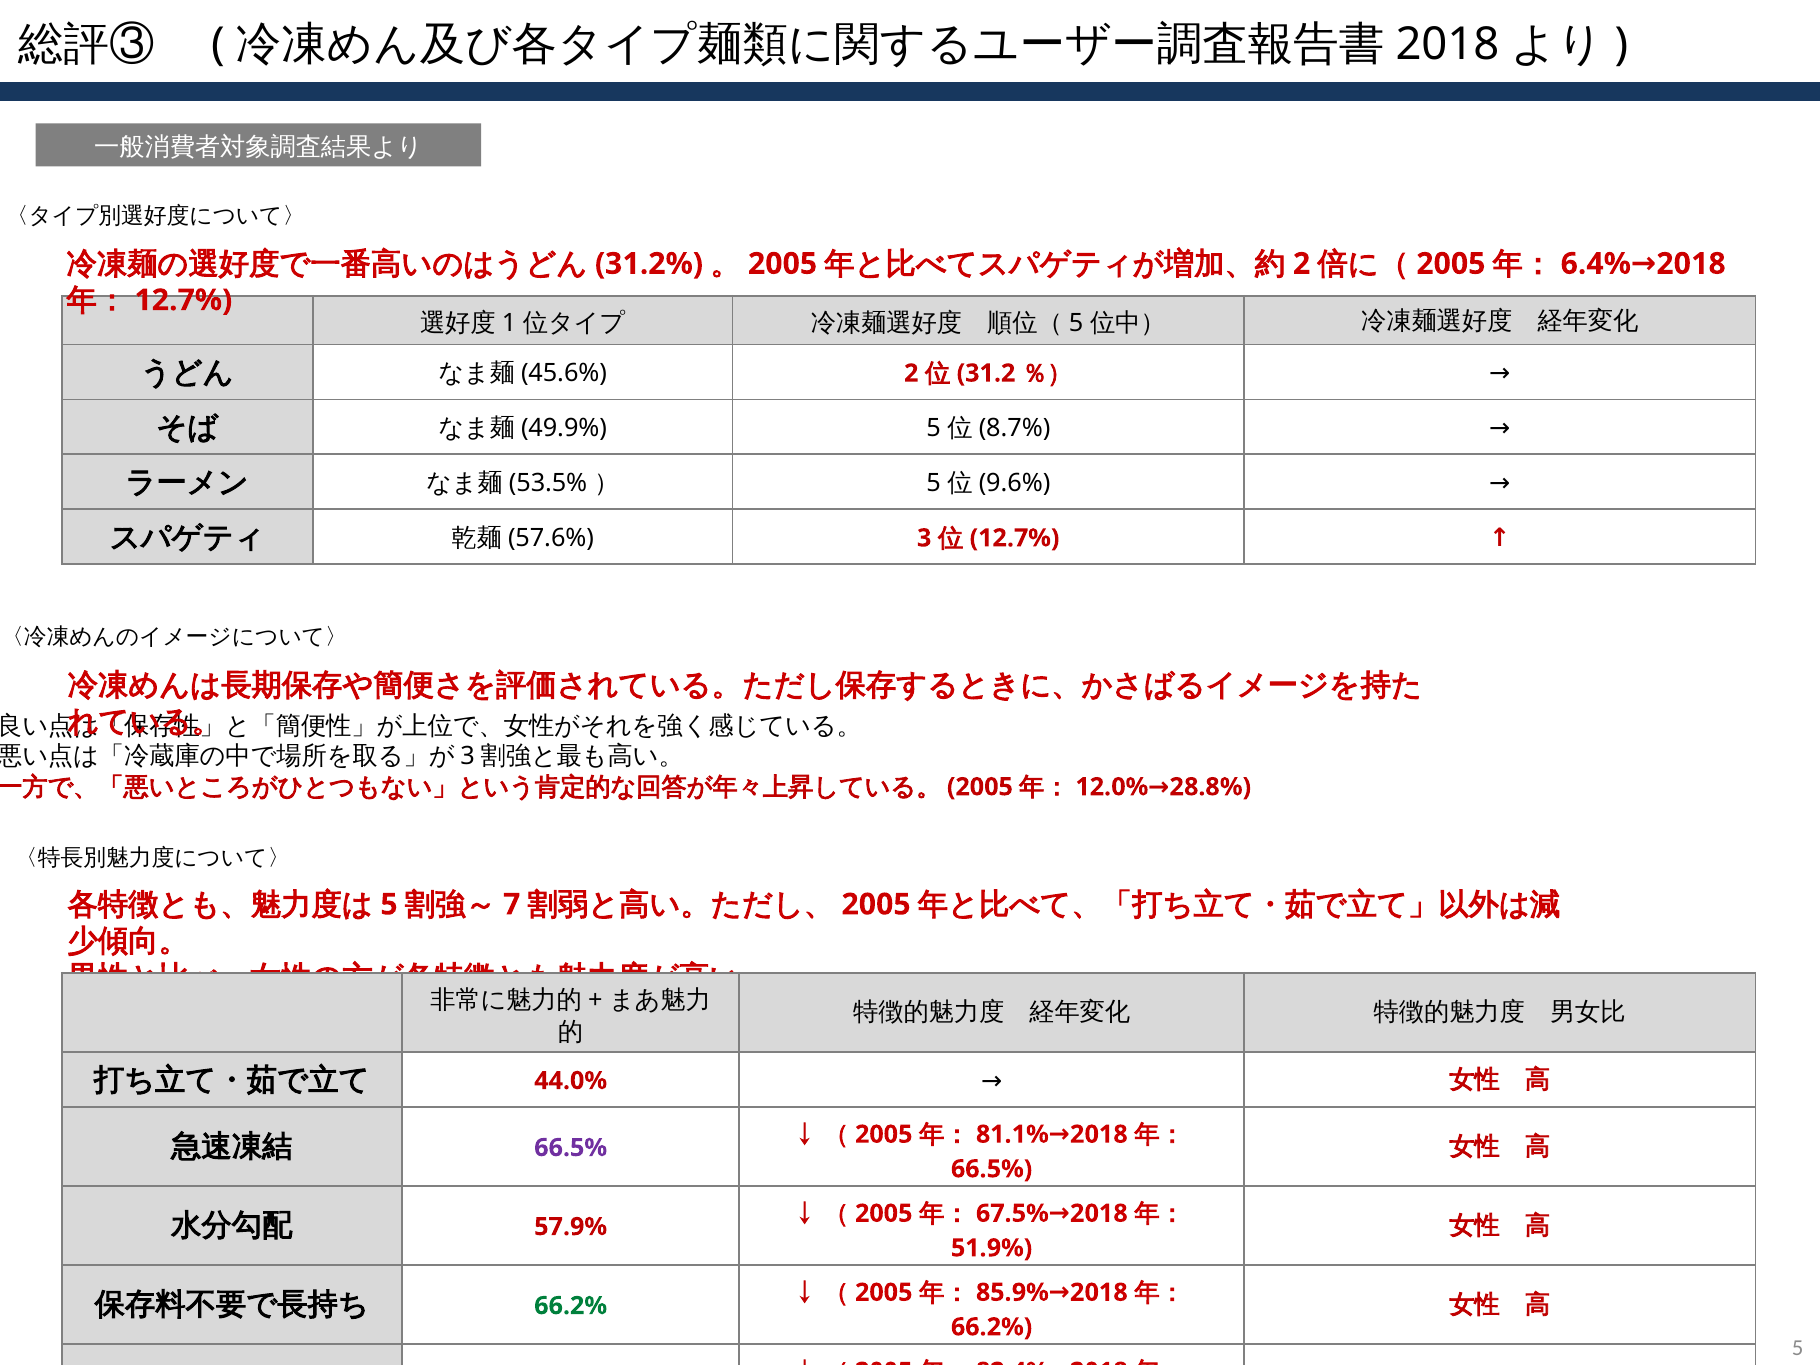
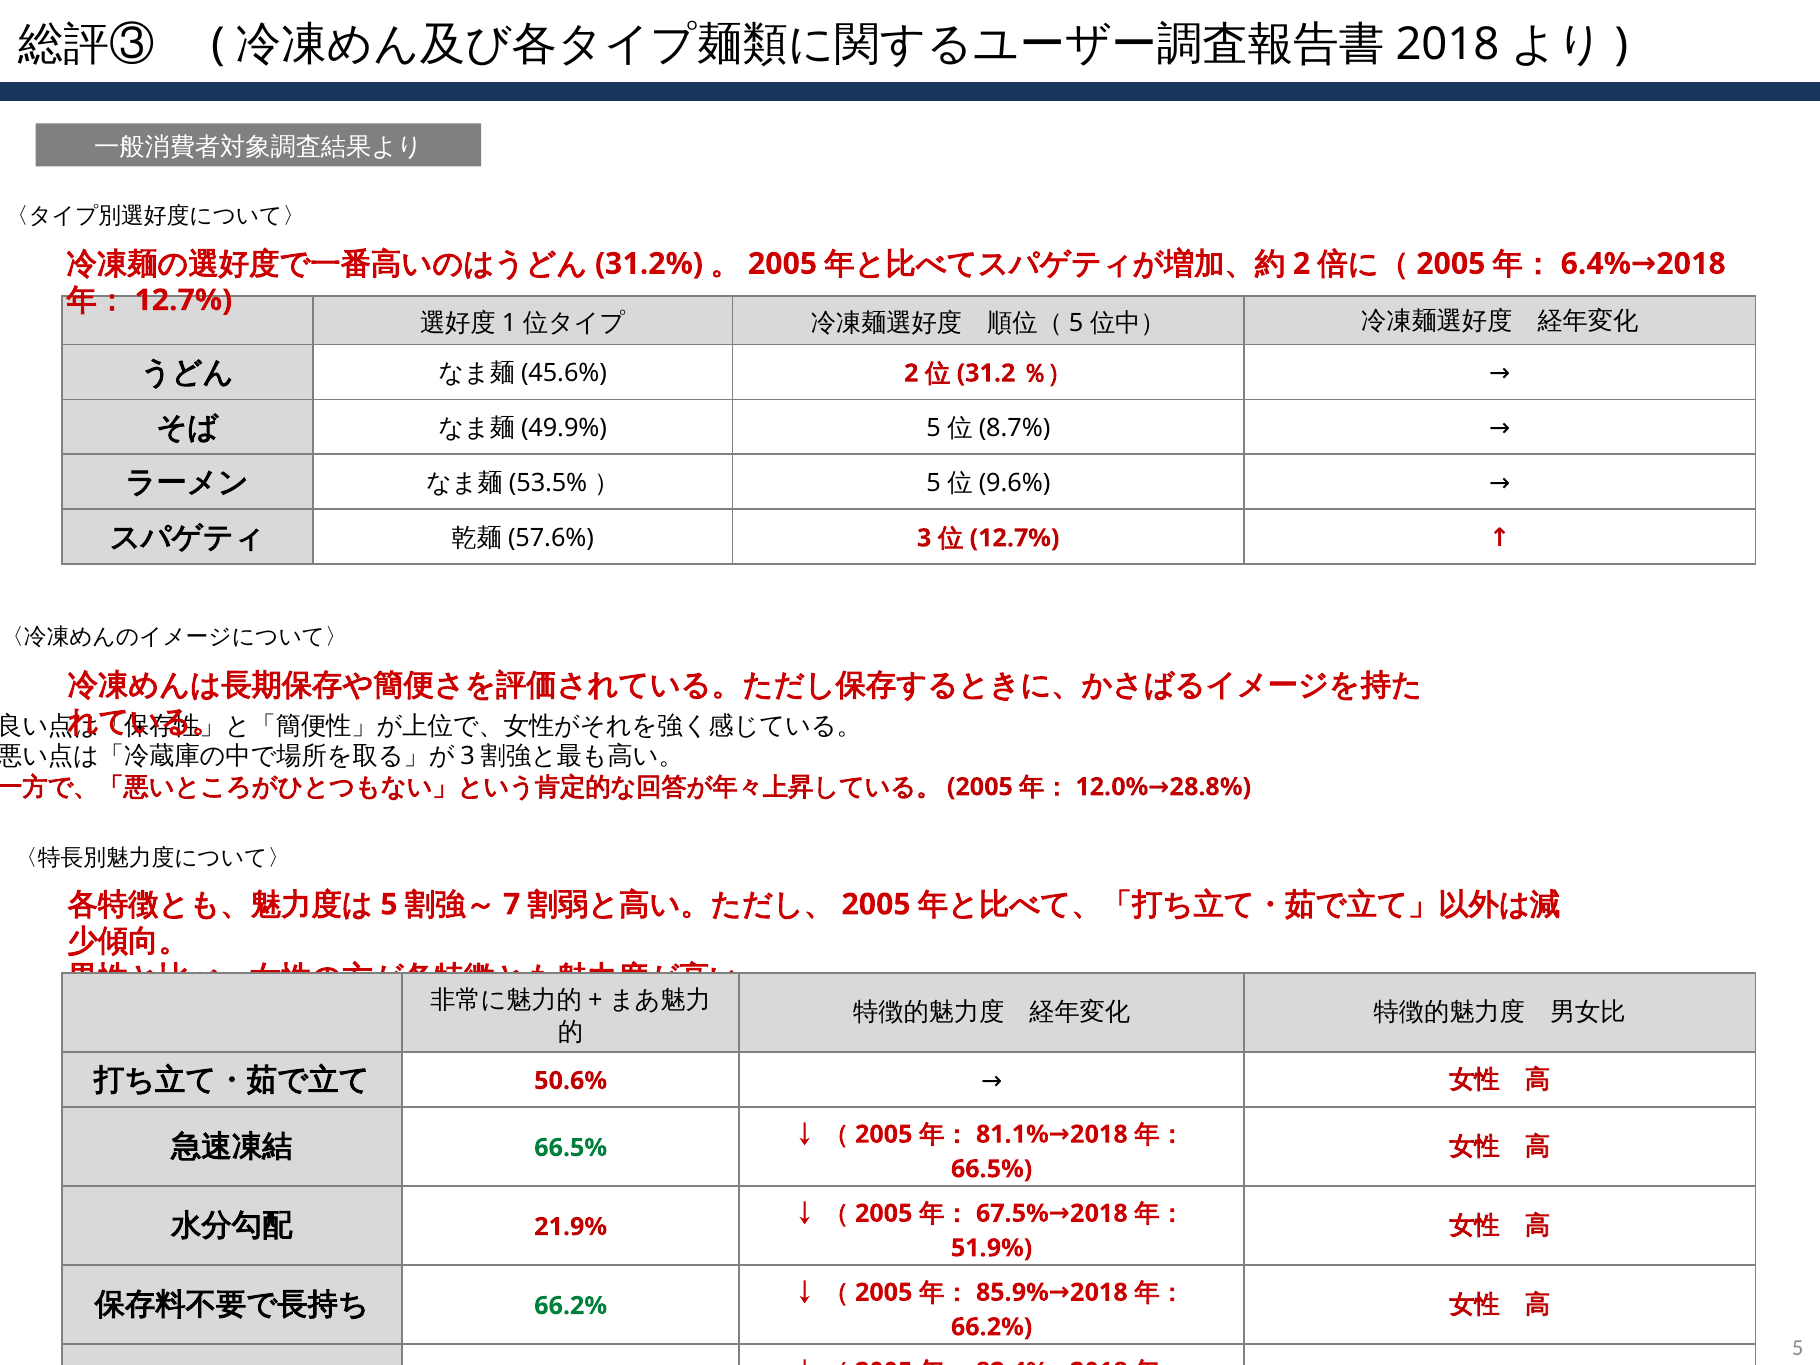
44.0%: 44.0% -> 50.6%
66.5% at (571, 1148) colour: purple -> green
57.9%: 57.9% -> 21.9%
